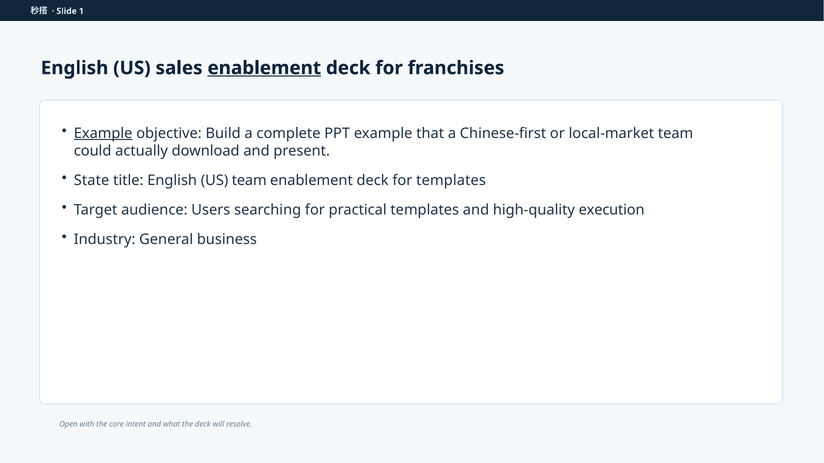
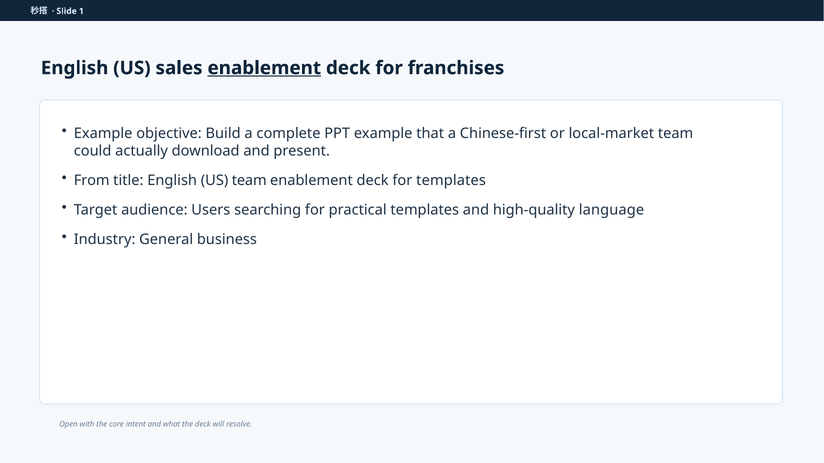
Example at (103, 133) underline: present -> none
State: State -> From
execution: execution -> language
